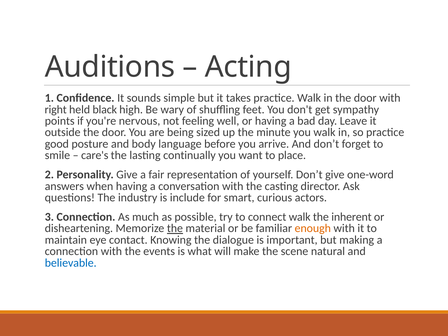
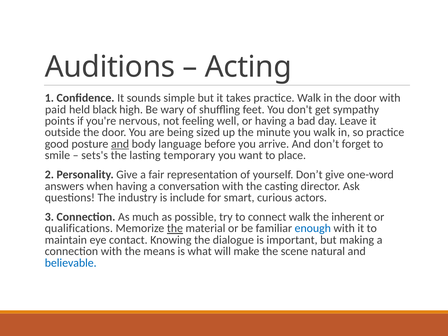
right: right -> paid
and at (120, 144) underline: none -> present
care's: care's -> sets's
continually: continually -> temporary
disheartening: disheartening -> qualifications
enough colour: orange -> blue
events: events -> means
